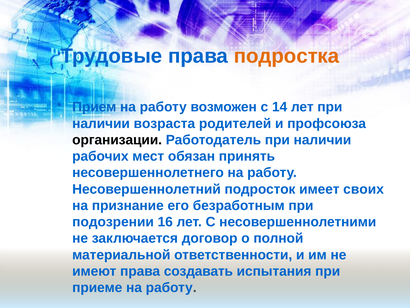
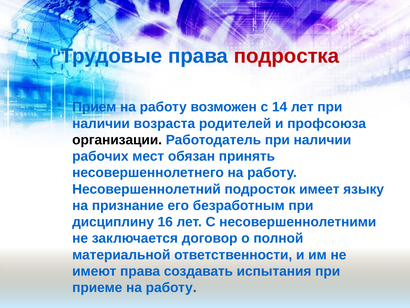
подростка colour: orange -> red
своих: своих -> языку
подозрении: подозрении -> дисциплину
